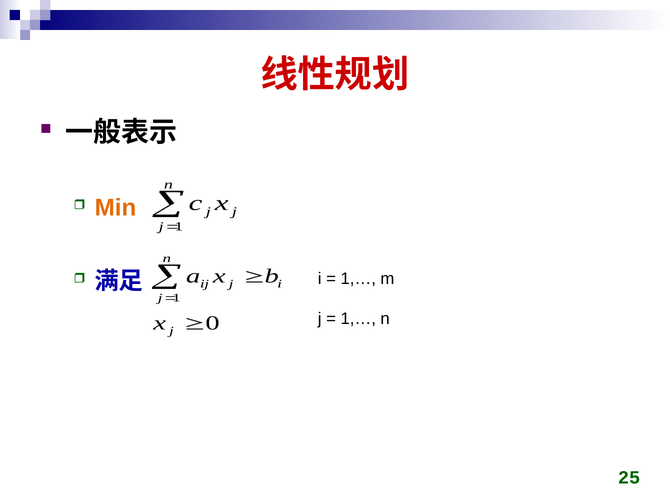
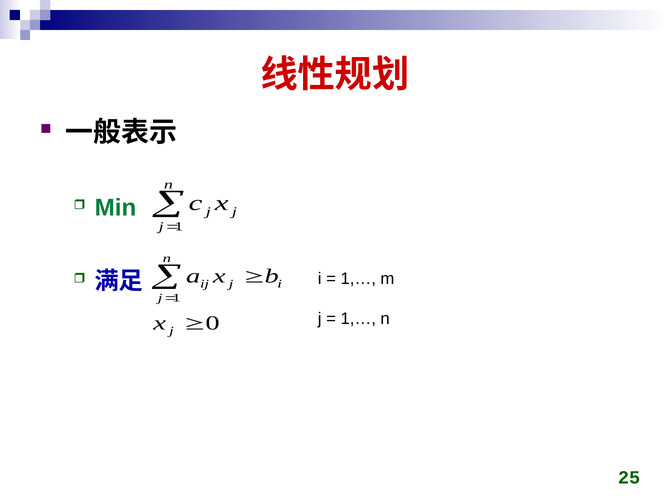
Min colour: orange -> green
